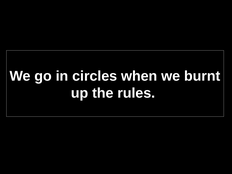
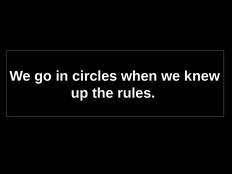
burnt: burnt -> knew
